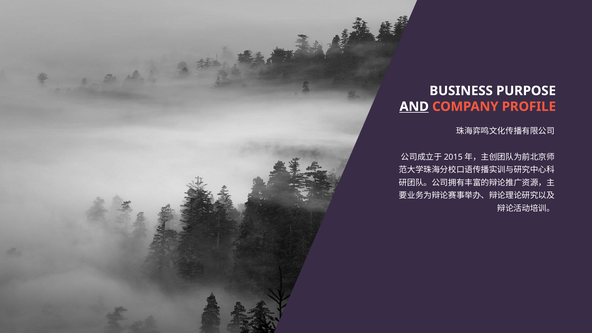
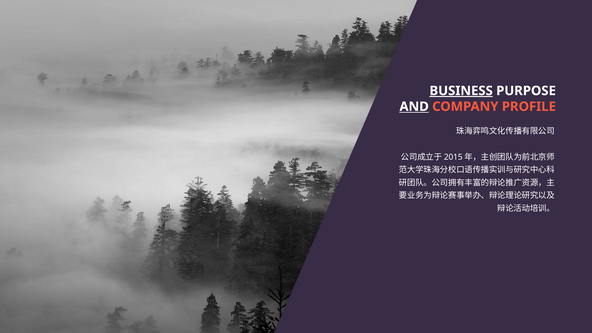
BUSINESS underline: none -> present
